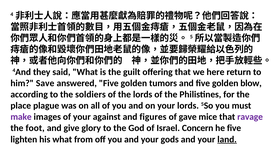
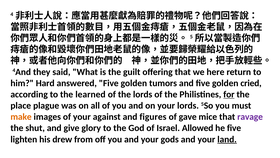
Save: Save -> Hard
blow: blow -> cried
soldiers: soldiers -> learned
for underline: none -> present
make colour: purple -> orange
foot: foot -> shut
Concern: Concern -> Allowed
his what: what -> drew
